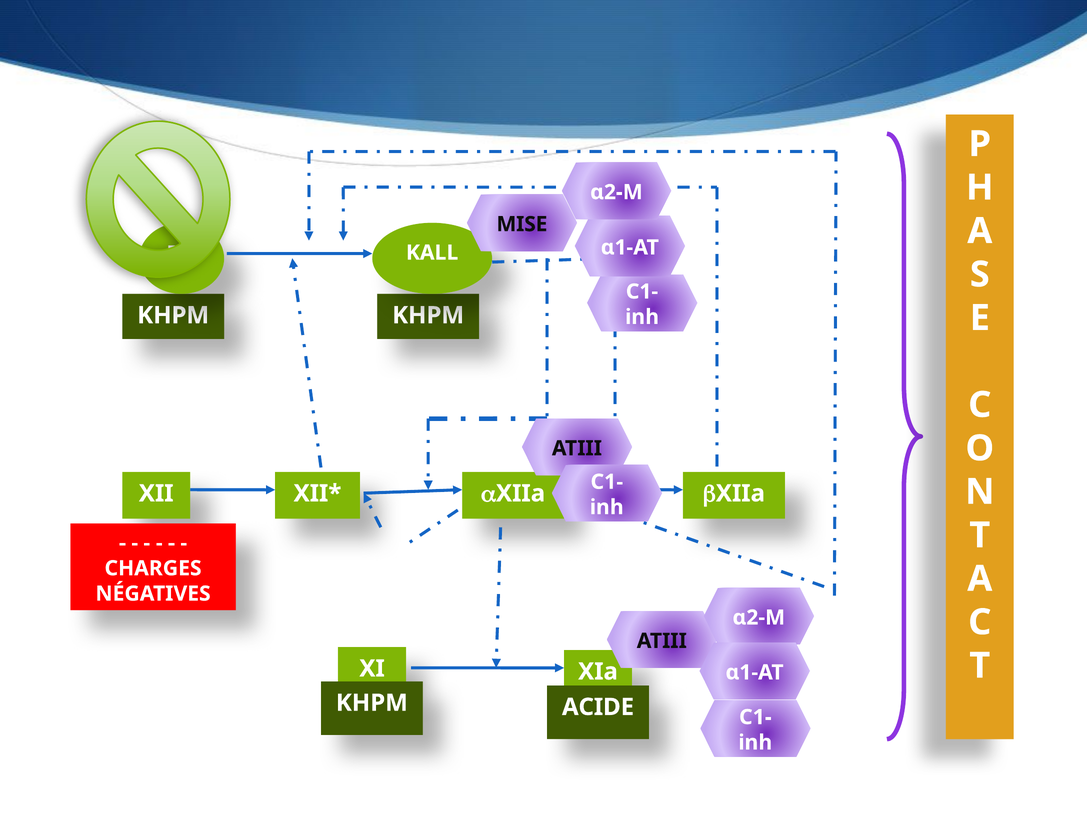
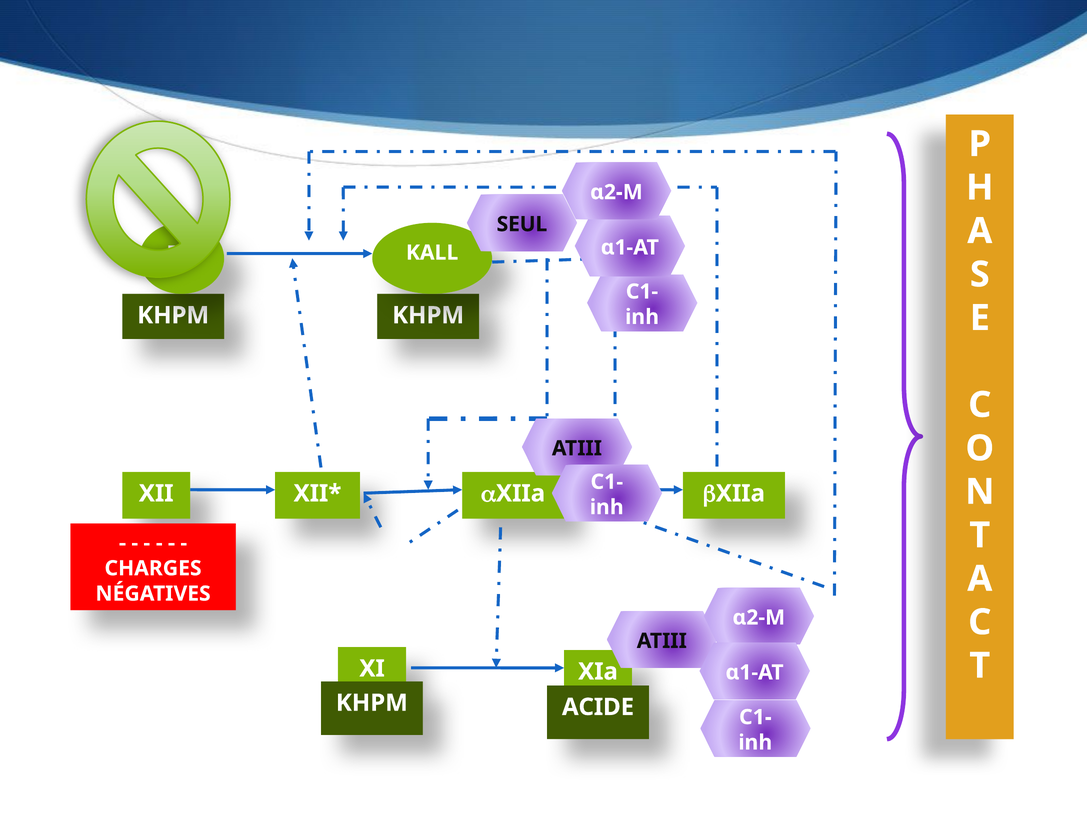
MISE: MISE -> SEUL
